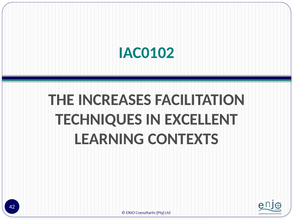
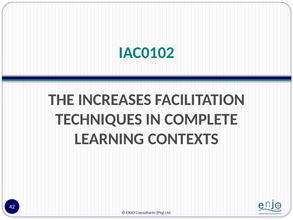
EXCELLENT: EXCELLENT -> COMPLETE
